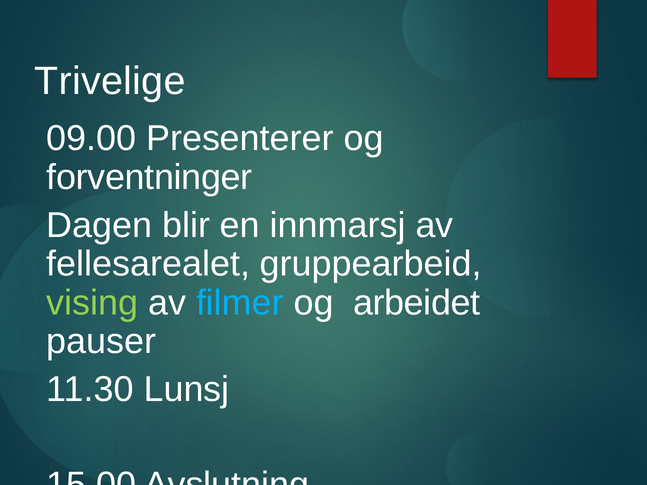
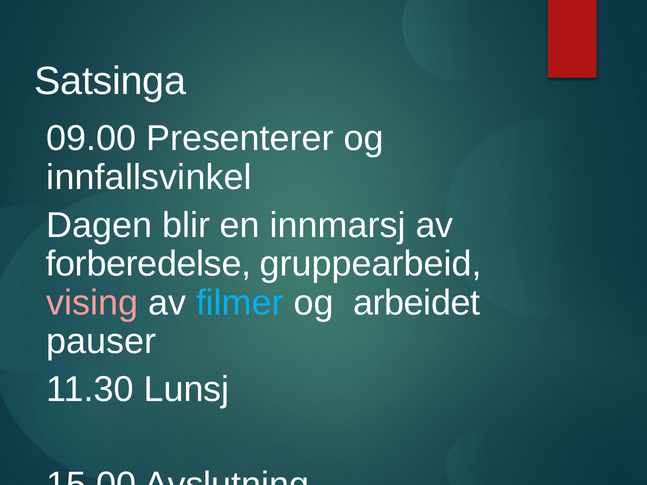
Trivelige: Trivelige -> Satsinga
forventninger: forventninger -> innfallsvinkel
fellesarealet: fellesarealet -> forberedelse
vising colour: light green -> pink
